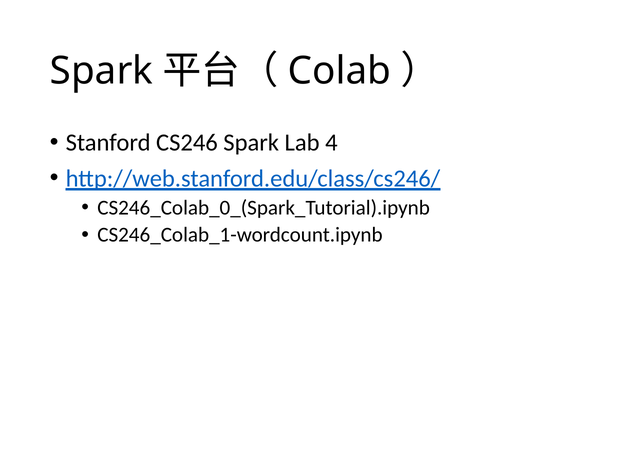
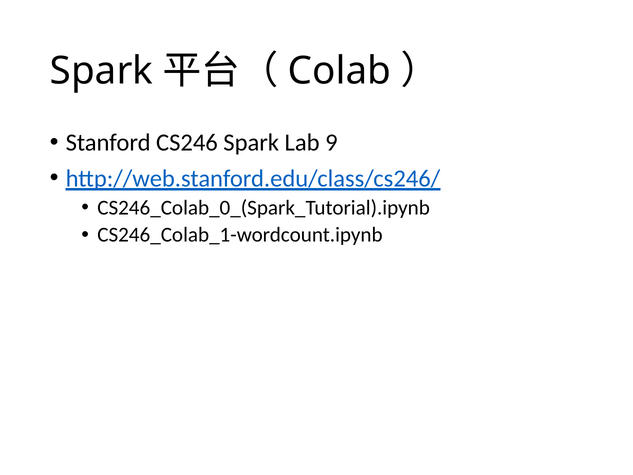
4: 4 -> 9
